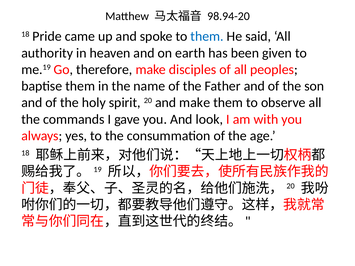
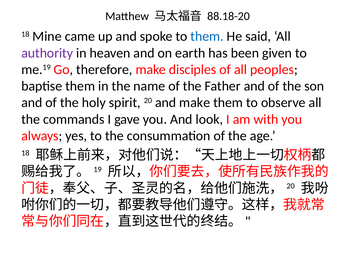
98.94-20: 98.94-20 -> 88.18-20
Pride: Pride -> Mine
authority colour: black -> purple
